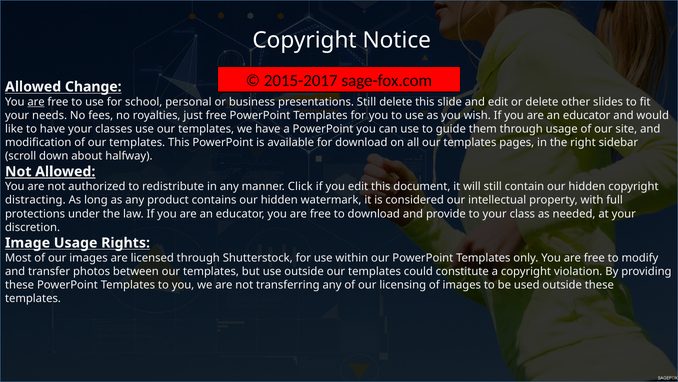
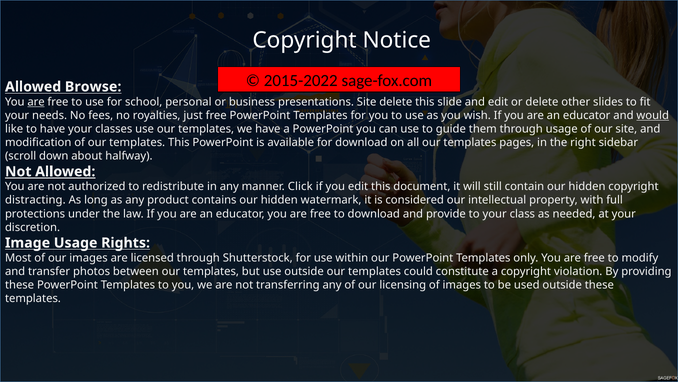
2015-2017: 2015-2017 -> 2015-2022
Change: Change -> Browse
presentations Still: Still -> Site
would underline: none -> present
